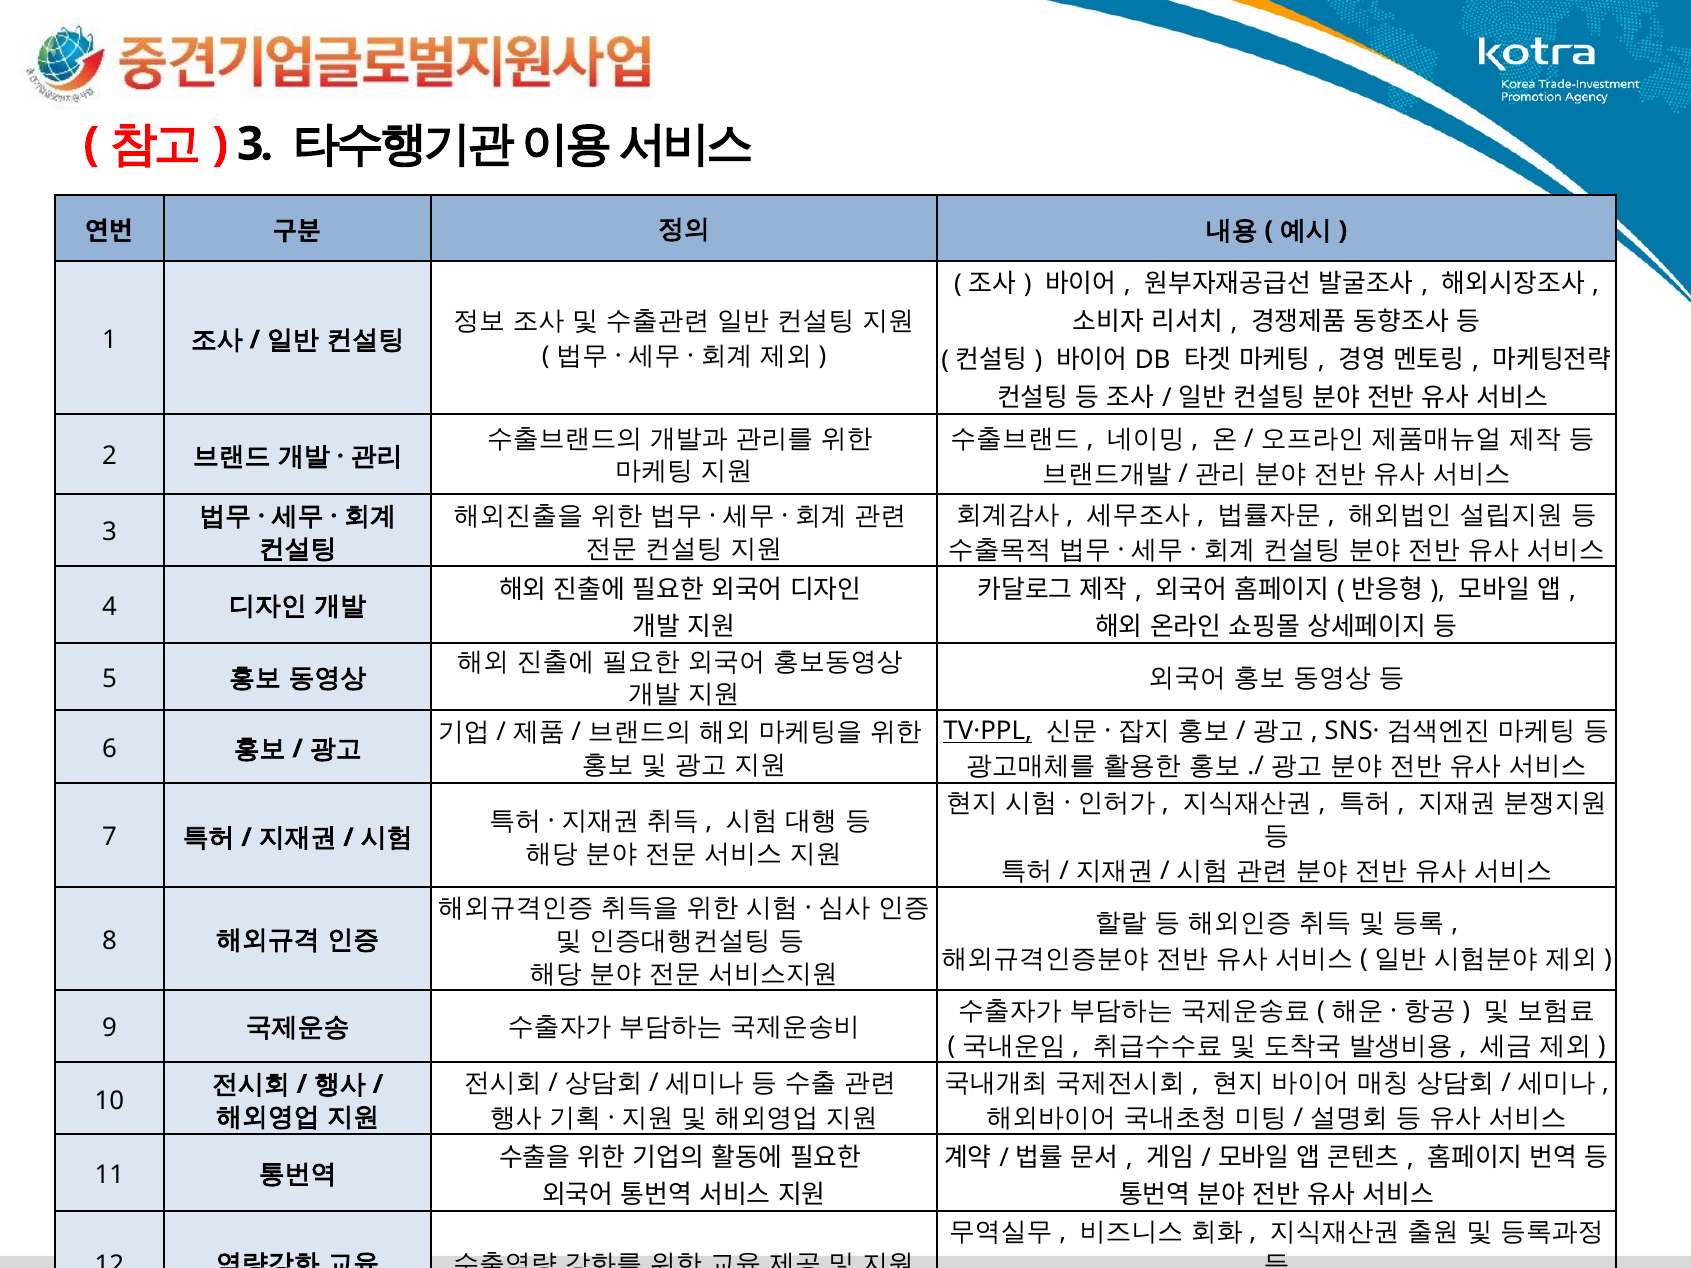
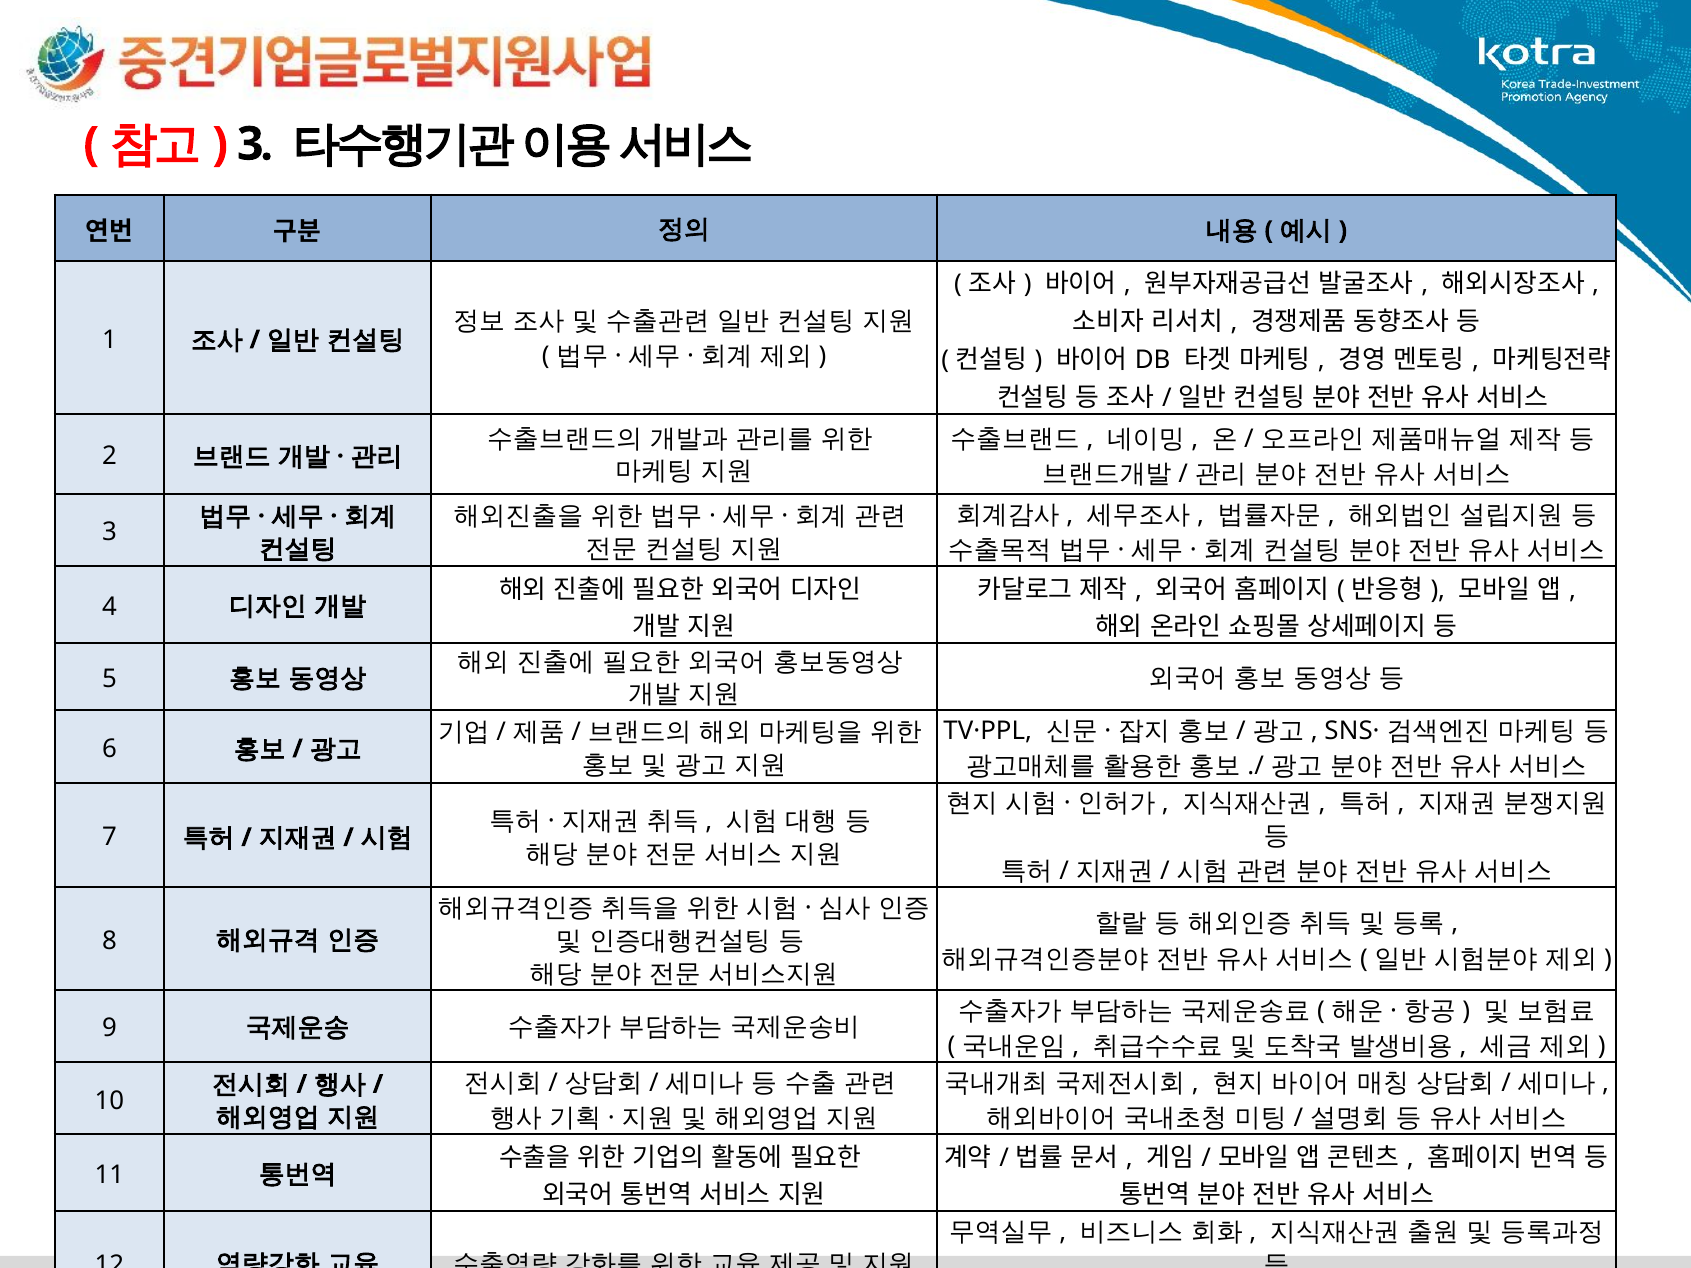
TV·PPL underline: present -> none
